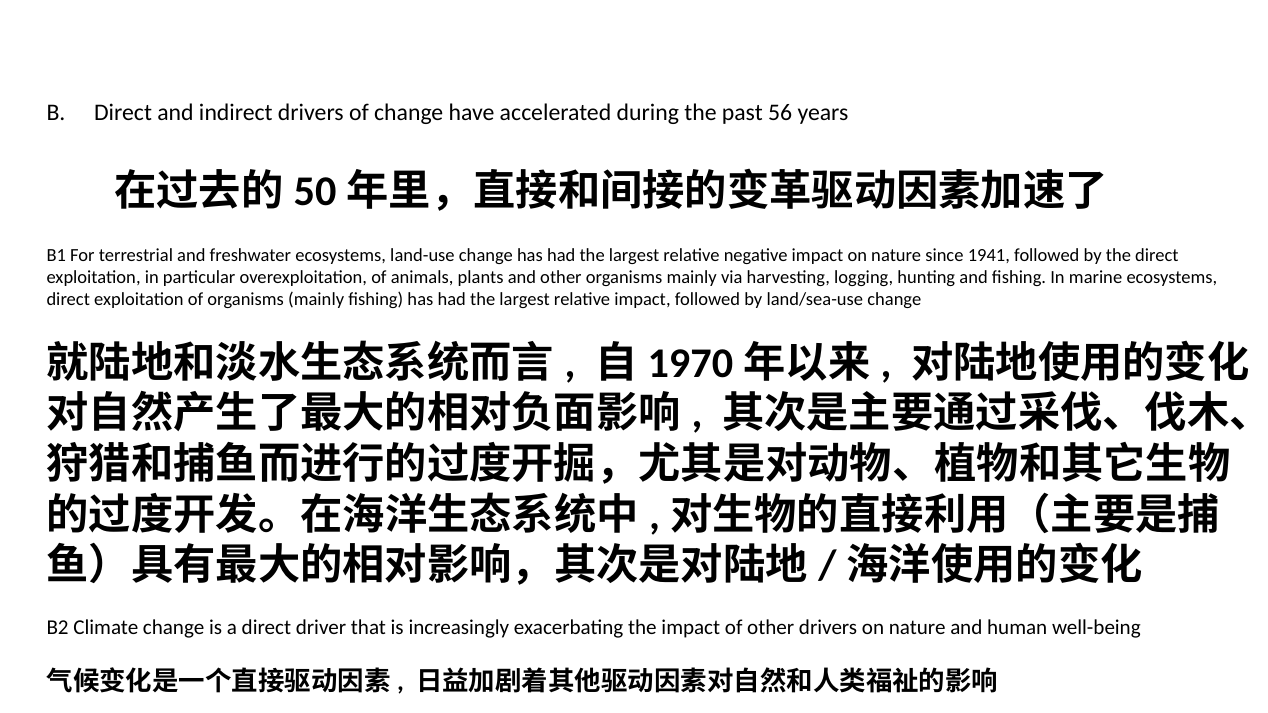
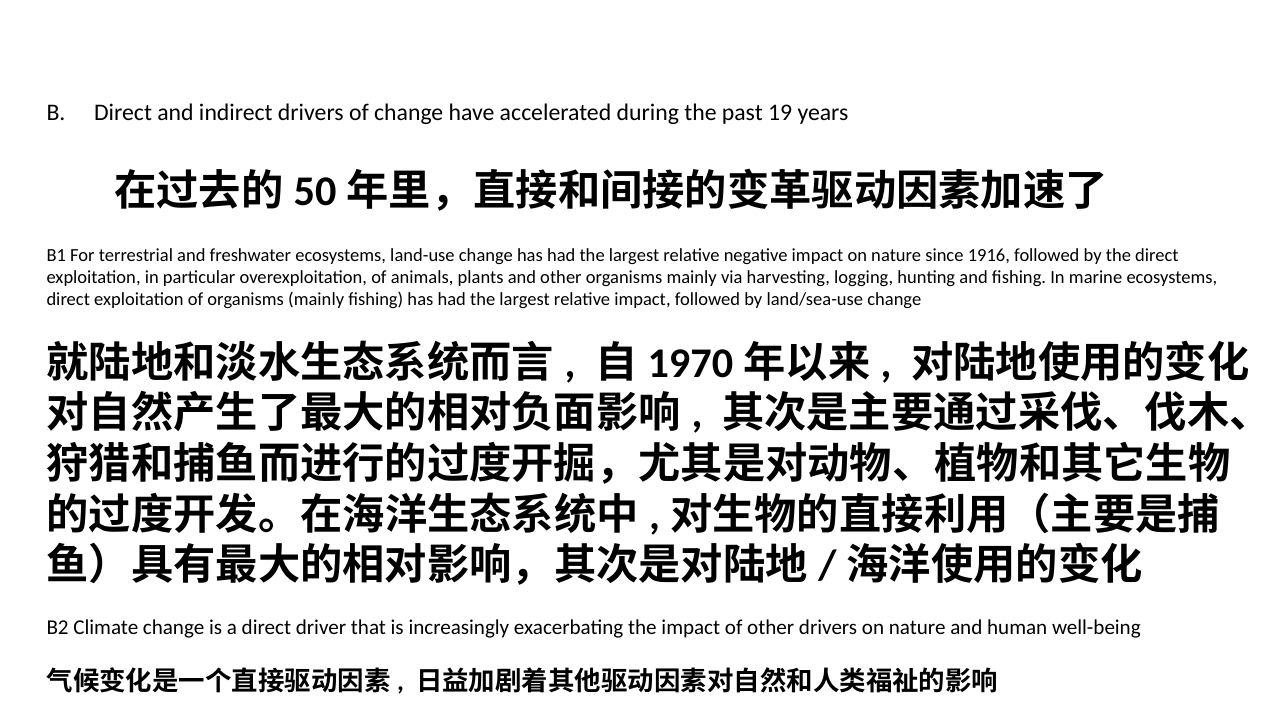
56: 56 -> 19
1941: 1941 -> 1916
